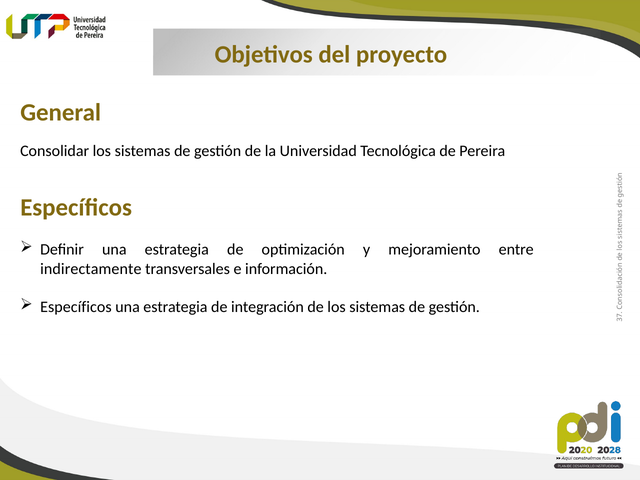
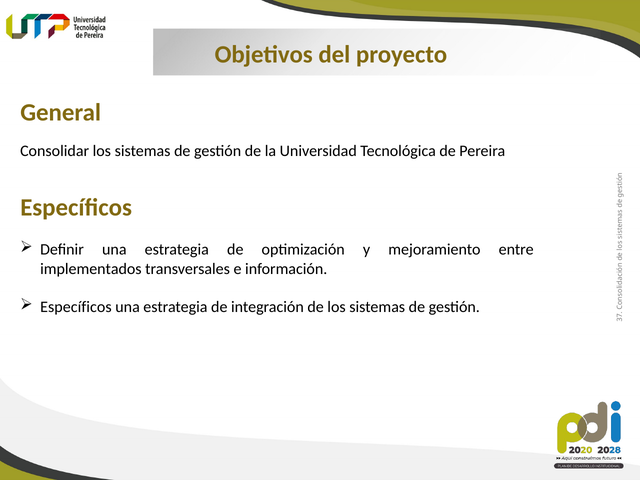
indirectamente: indirectamente -> implementados
